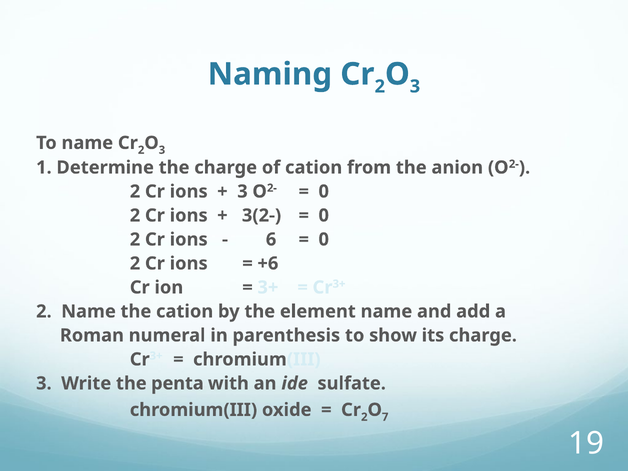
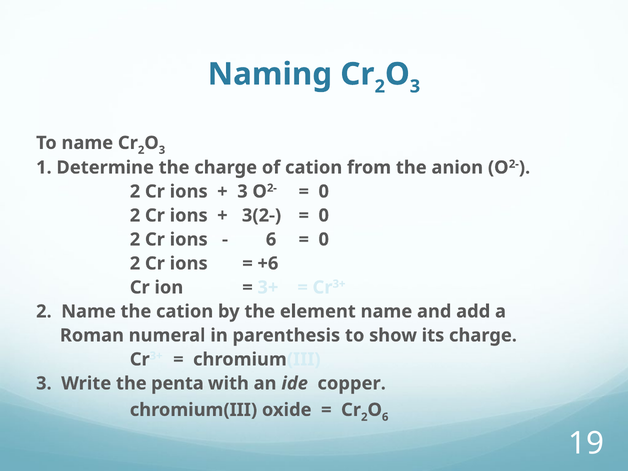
sulfate: sulfate -> copper
7 at (385, 417): 7 -> 6
